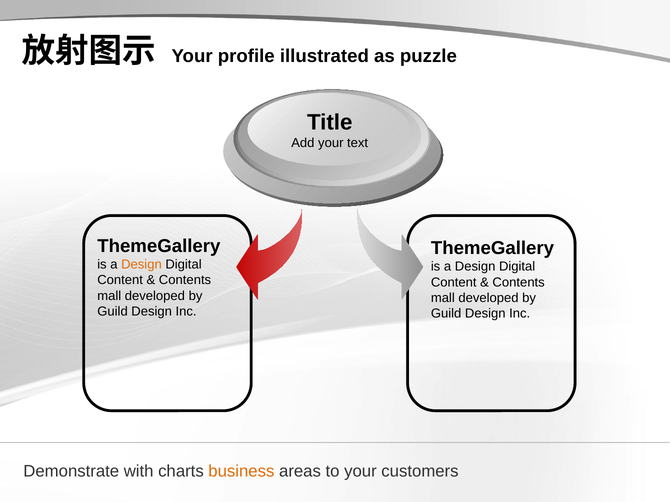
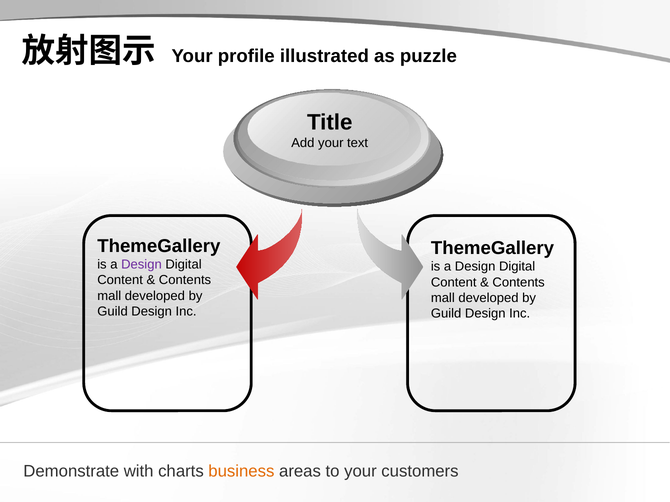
Design at (141, 265) colour: orange -> purple
